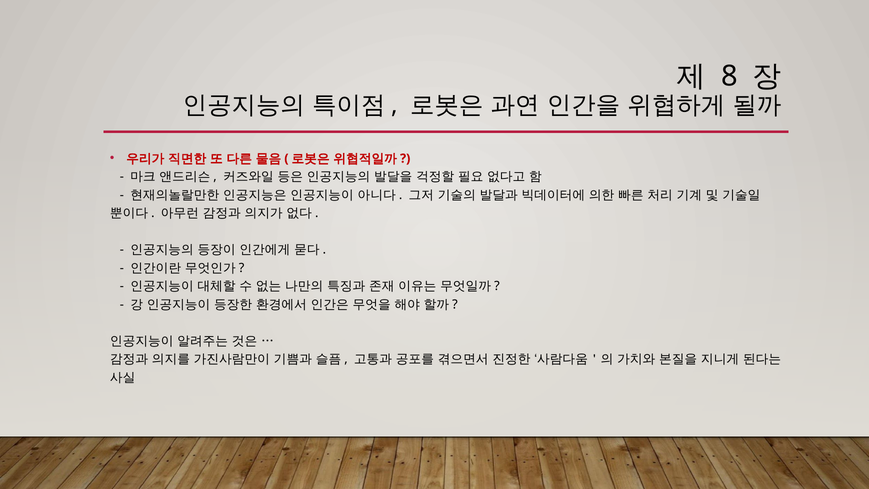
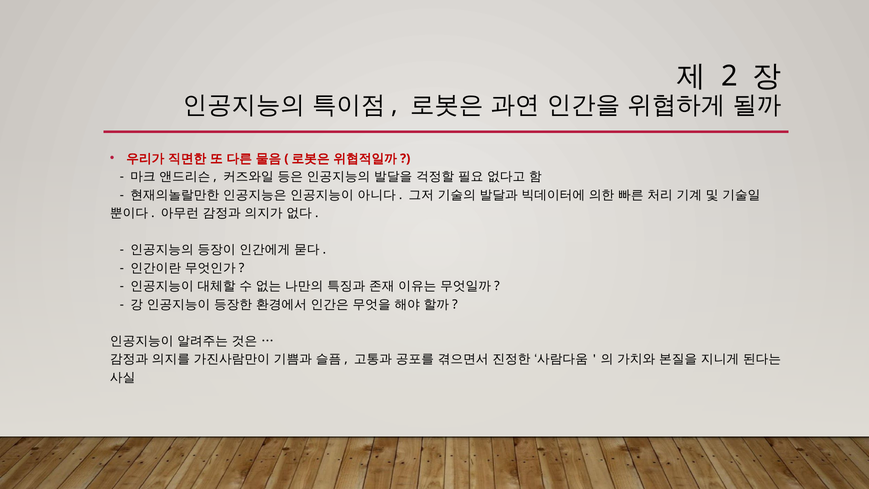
8: 8 -> 2
